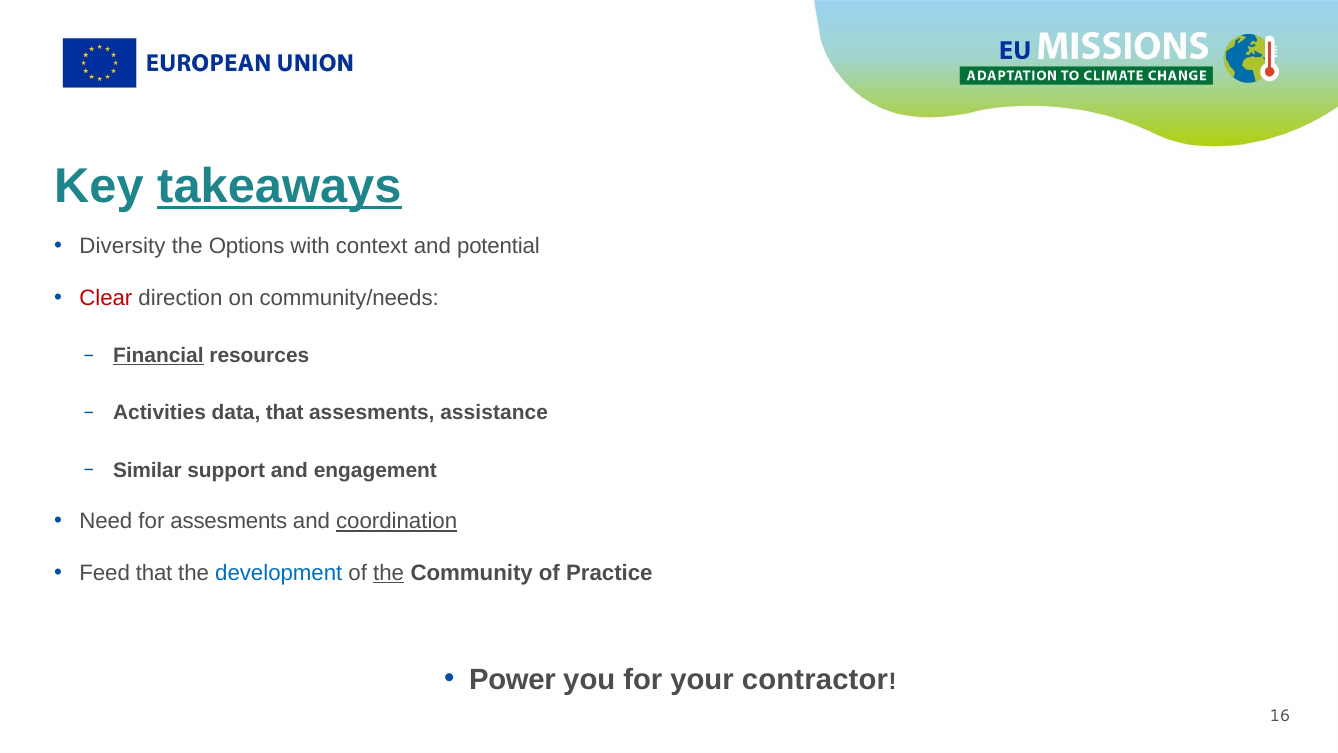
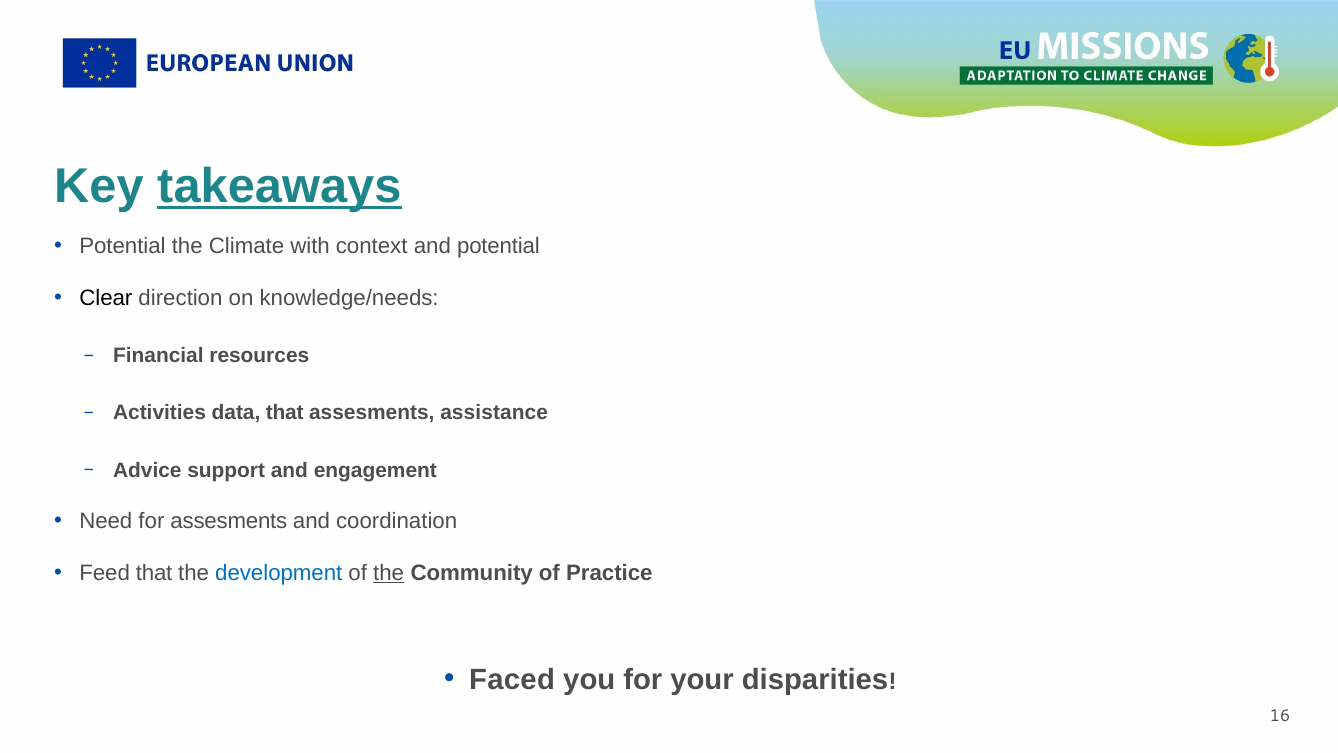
Diversity at (122, 246): Diversity -> Potential
Options: Options -> Climate
Clear colour: red -> black
community/needs: community/needs -> knowledge/needs
Financial underline: present -> none
Similar: Similar -> Advice
coordination underline: present -> none
Power: Power -> Faced
contractor: contractor -> disparities
